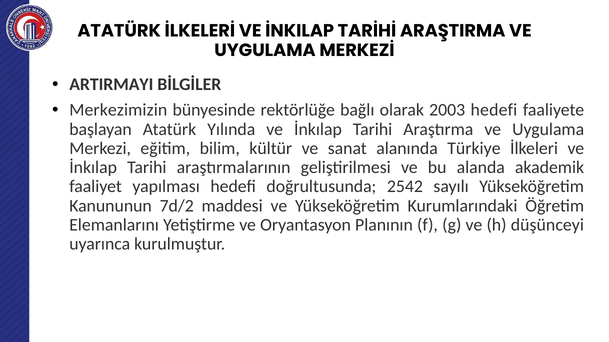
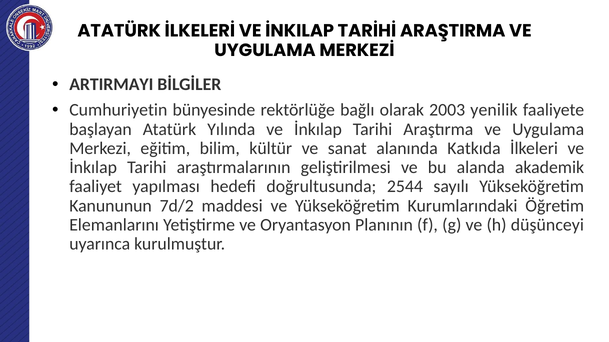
Merkezimizin: Merkezimizin -> Cumhuriyetin
2003 hedefi: hedefi -> yenilik
Türkiye: Türkiye -> Katkıda
2542: 2542 -> 2544
